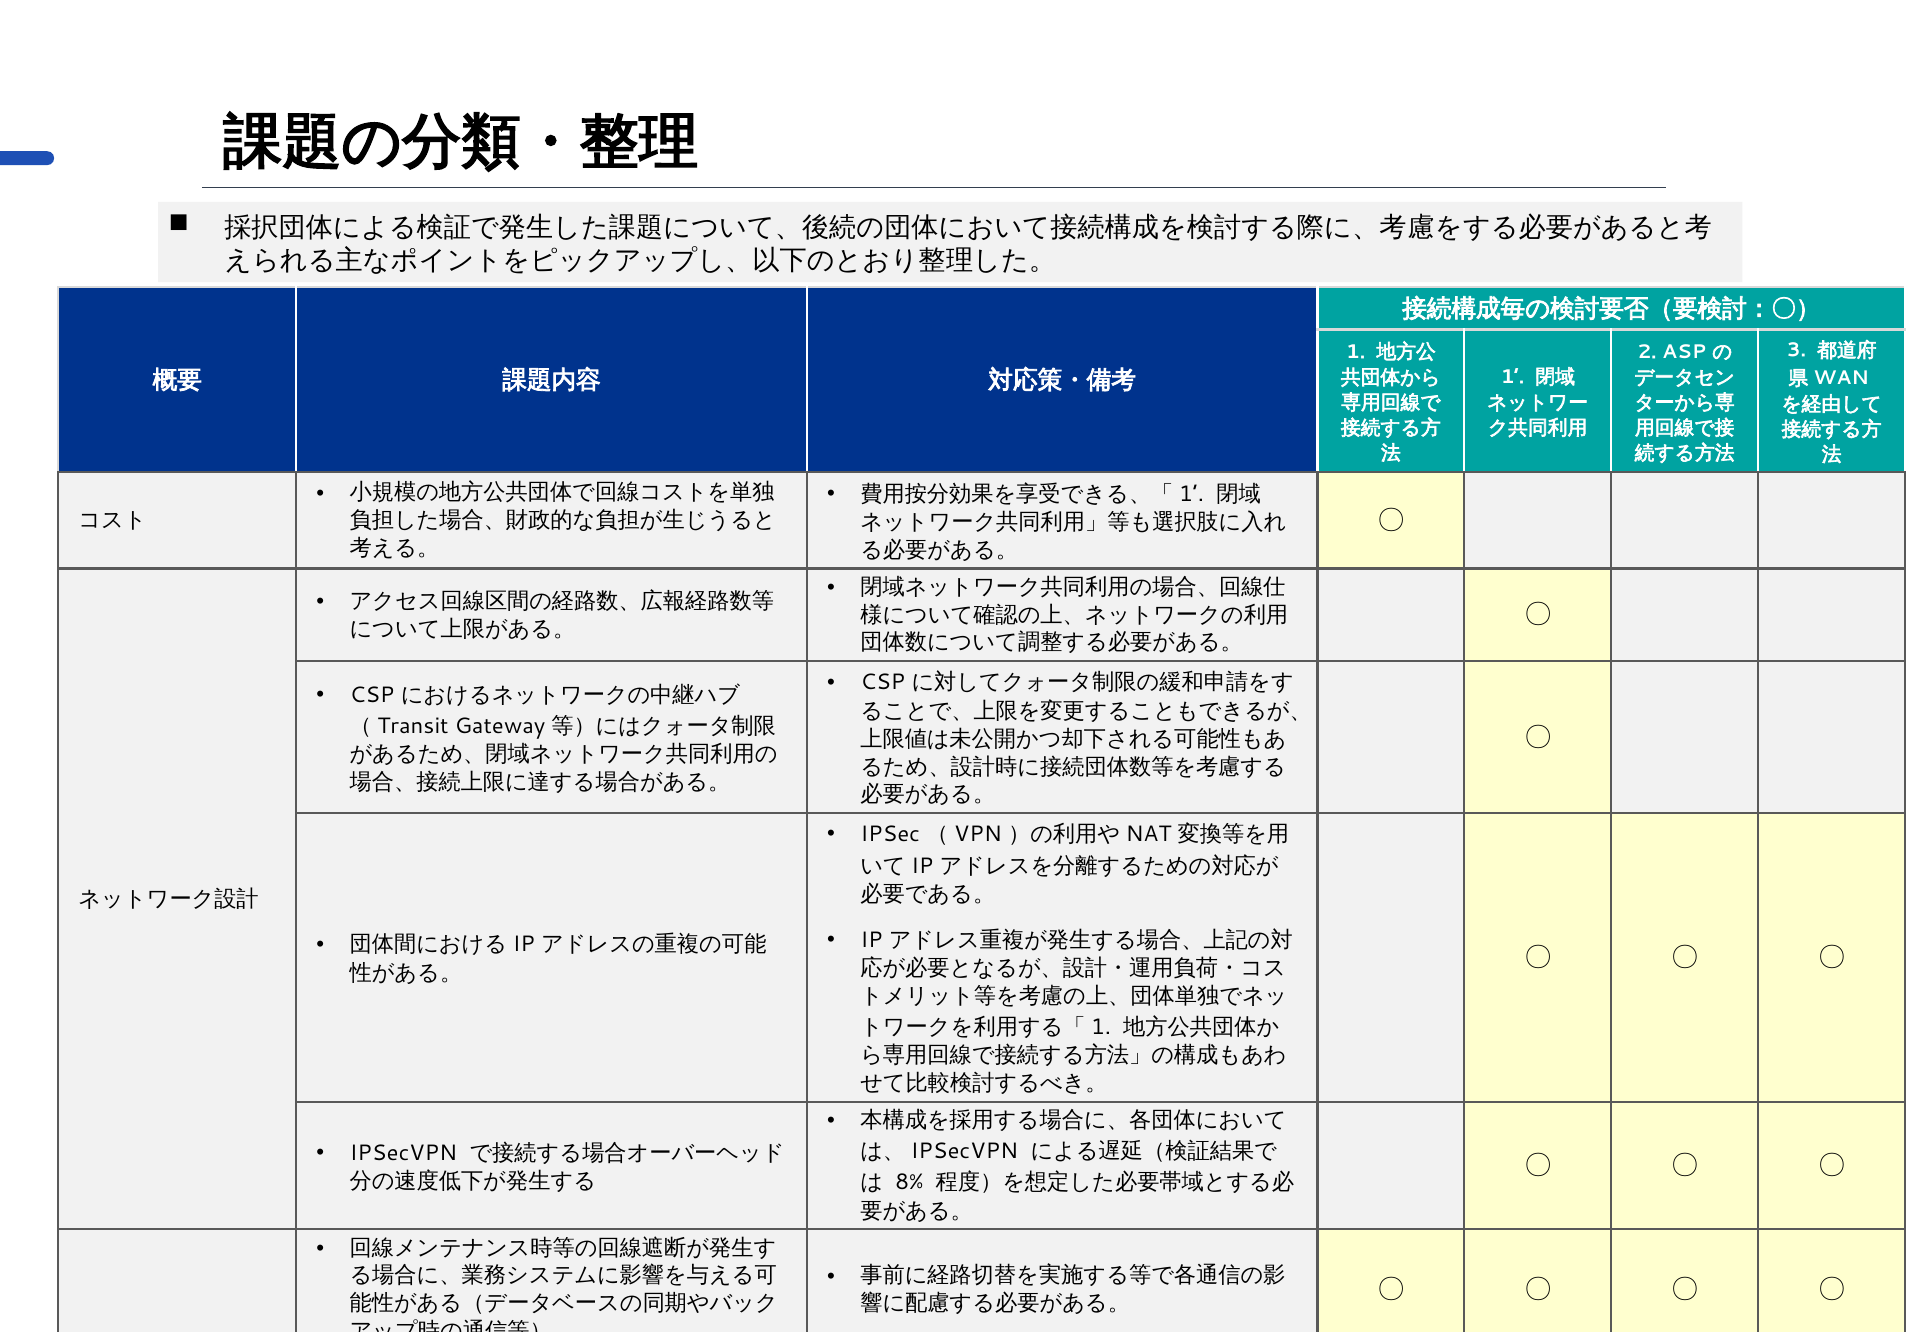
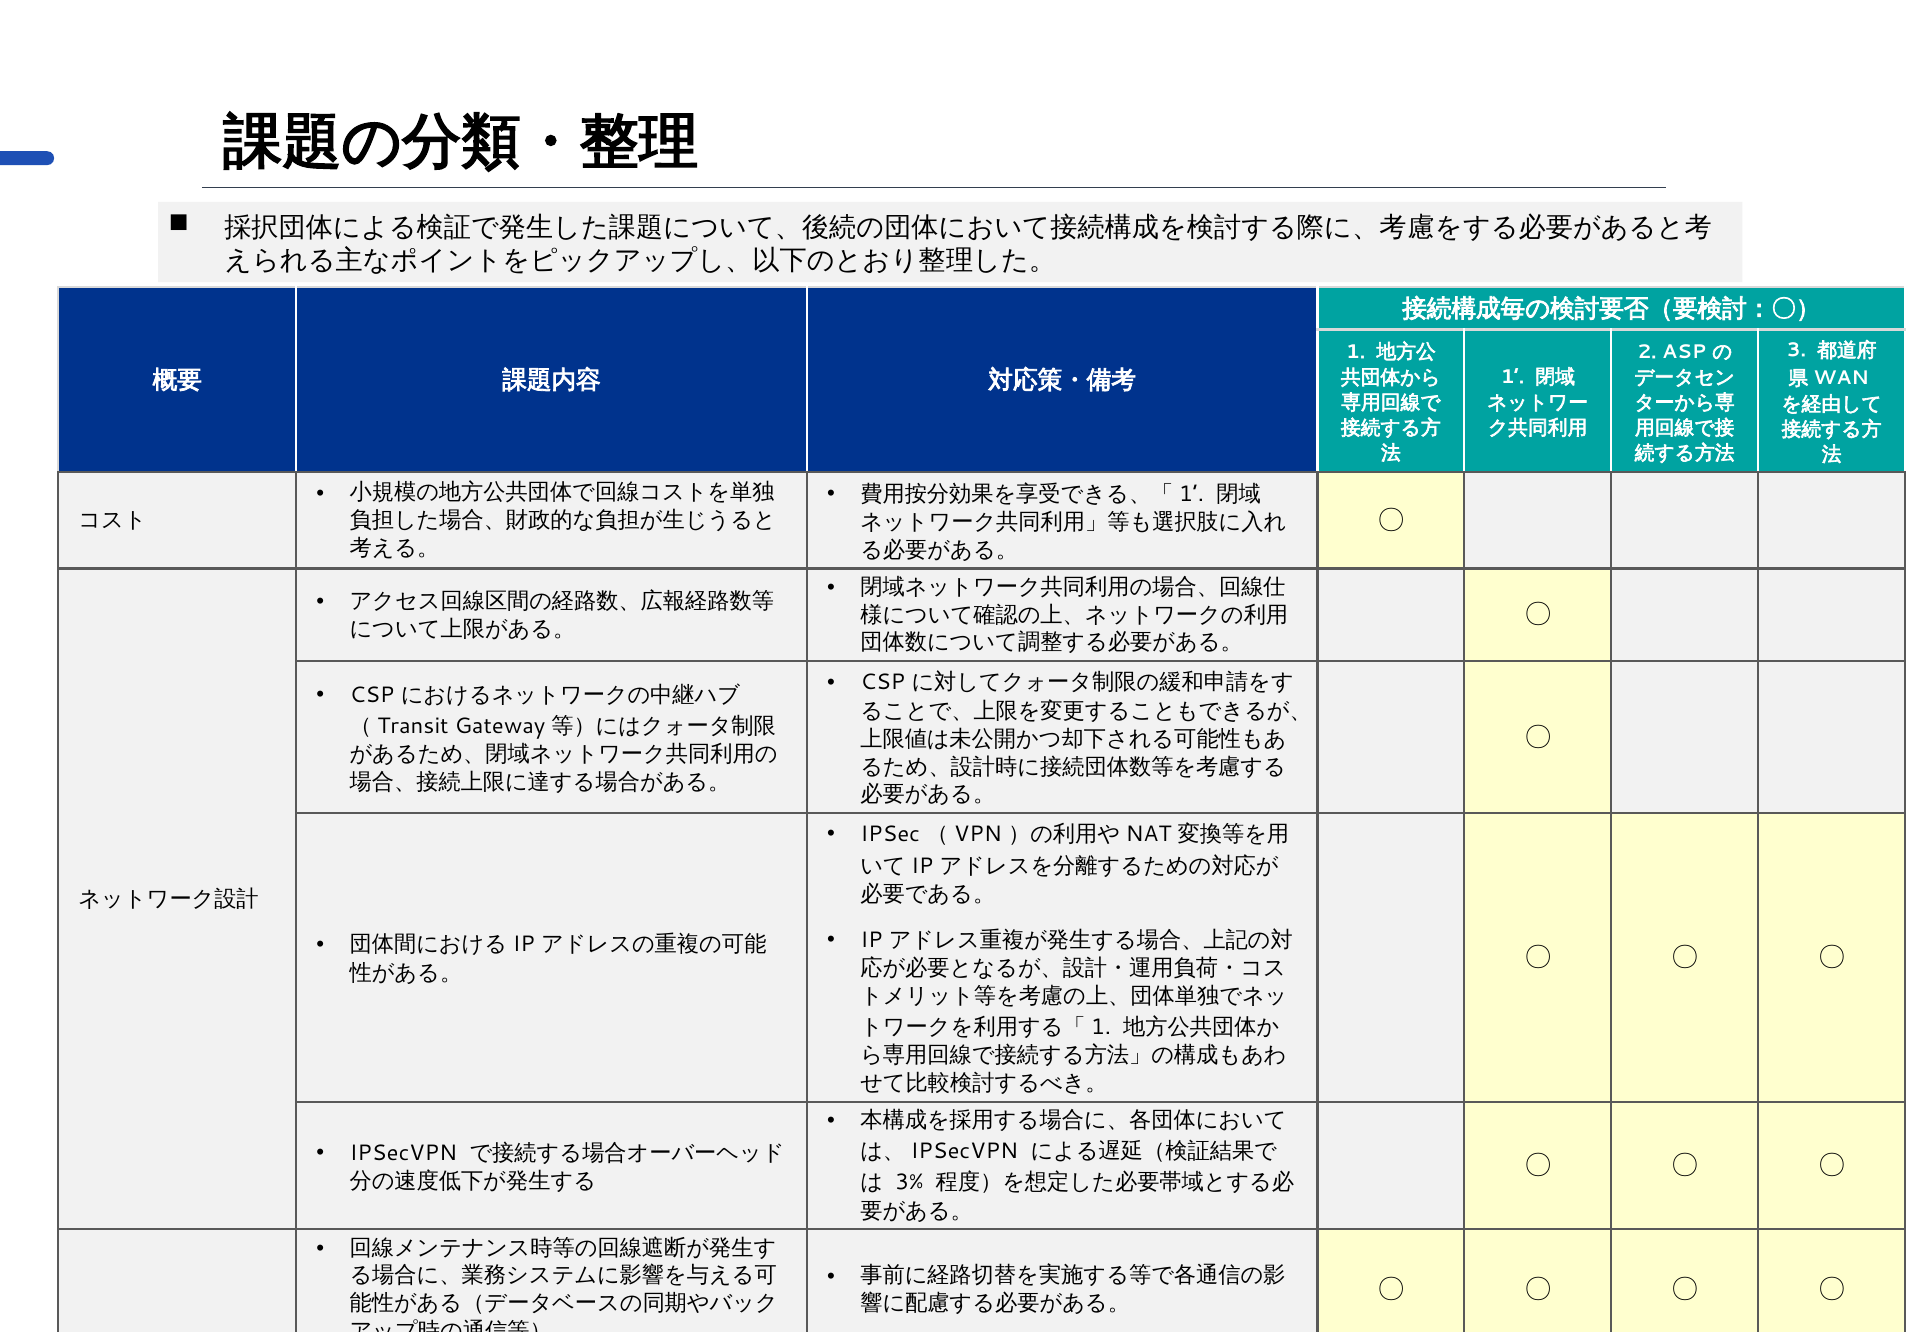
8%: 8% -> 3%
